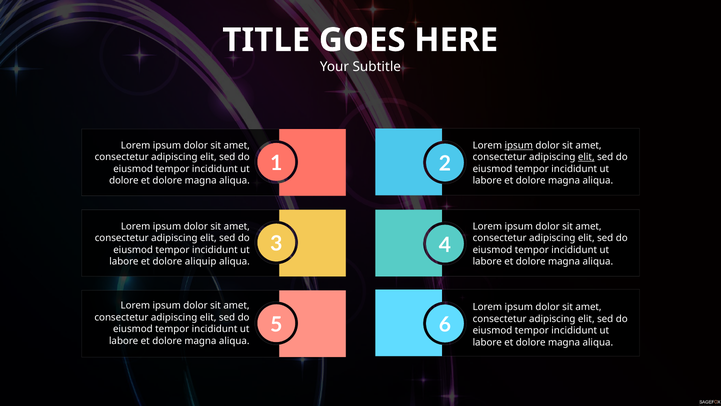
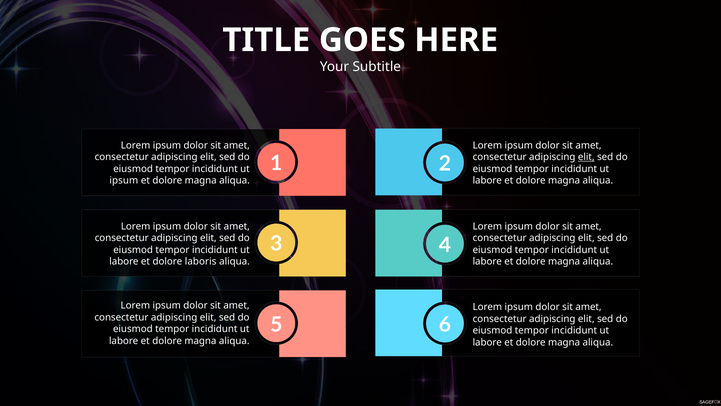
ipsum at (519, 145) underline: present -> none
dolore at (124, 181): dolore -> ipsum
aliquip: aliquip -> laboris
